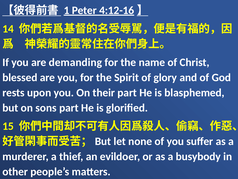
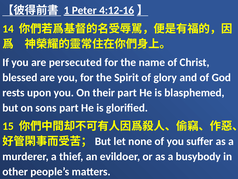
demanding: demanding -> persecuted
